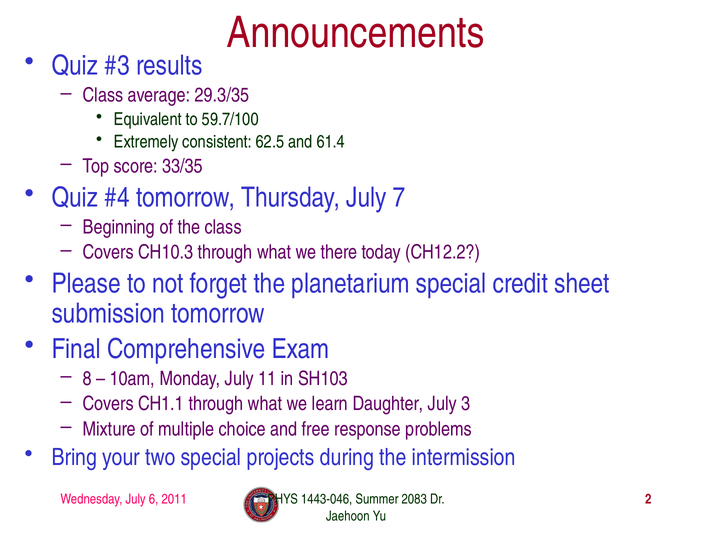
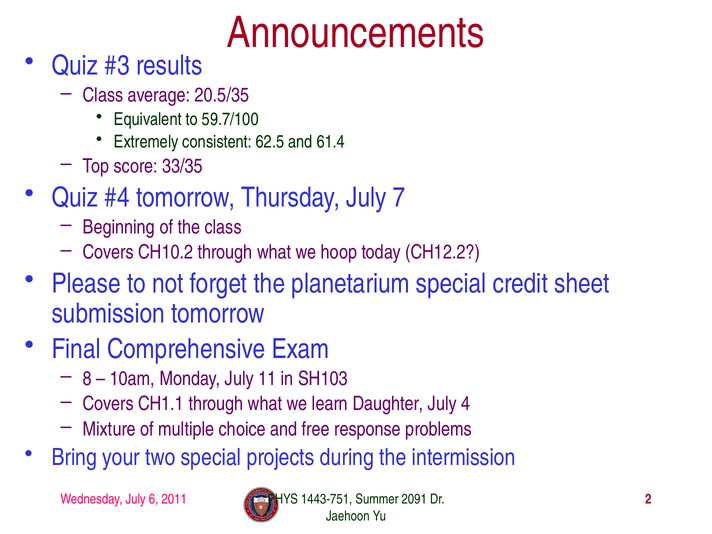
29.3/35: 29.3/35 -> 20.5/35
CH10.3: CH10.3 -> CH10.2
there: there -> hoop
3: 3 -> 4
1443-046: 1443-046 -> 1443-751
2083: 2083 -> 2091
